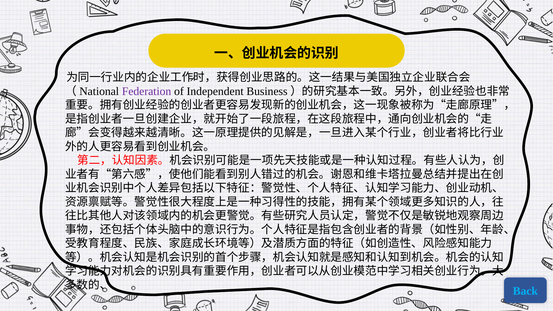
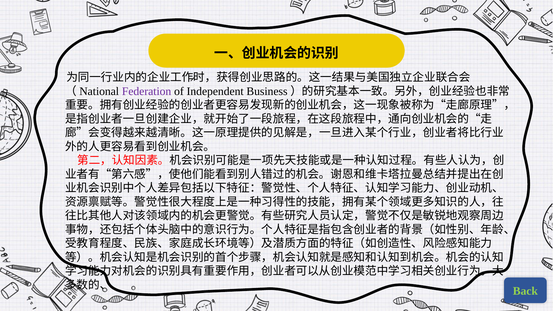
Back colour: light blue -> light green
